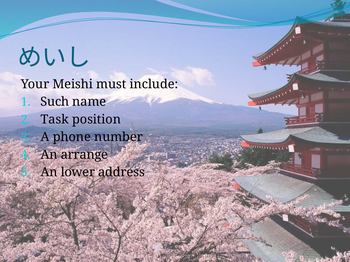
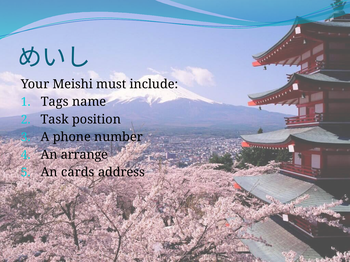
Such: Such -> Tags
lower: lower -> cards
